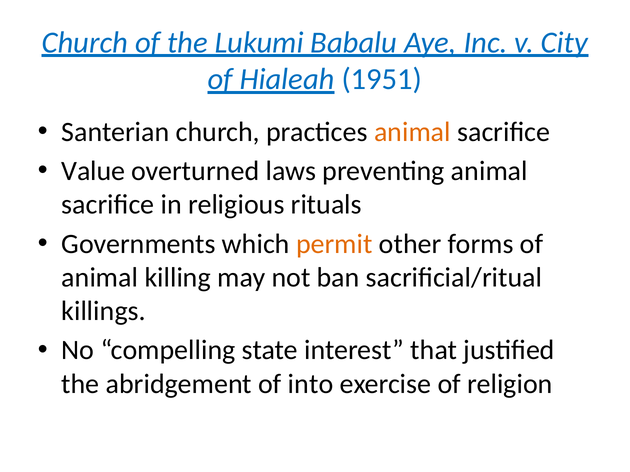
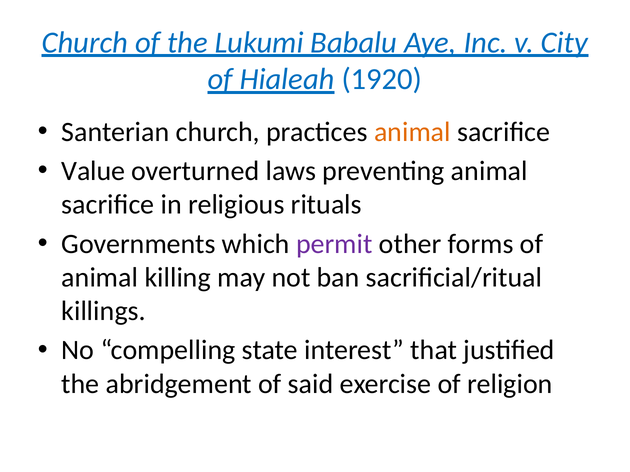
1951: 1951 -> 1920
permit colour: orange -> purple
into: into -> said
